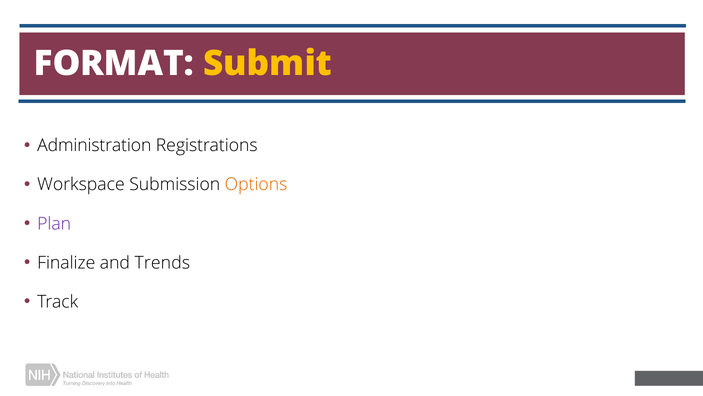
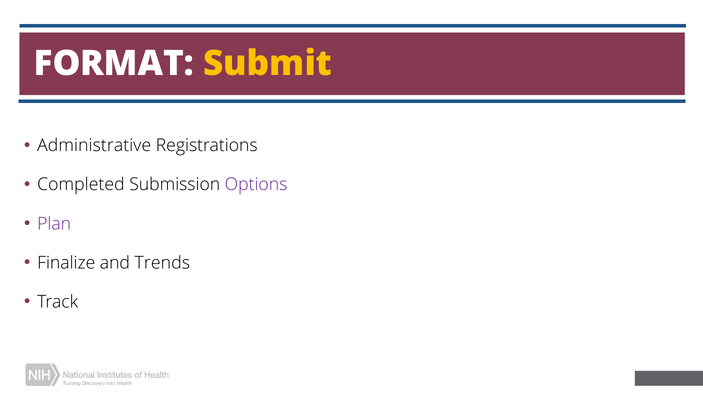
Administration: Administration -> Administrative
Workspace: Workspace -> Completed
Options colour: orange -> purple
